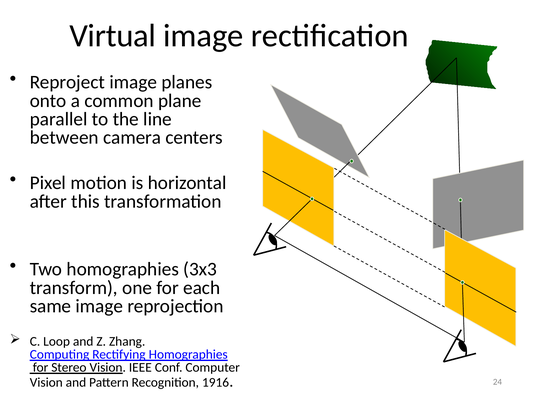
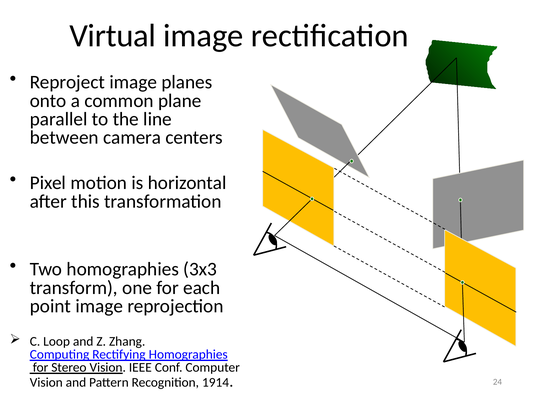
same: same -> point
1916: 1916 -> 1914
